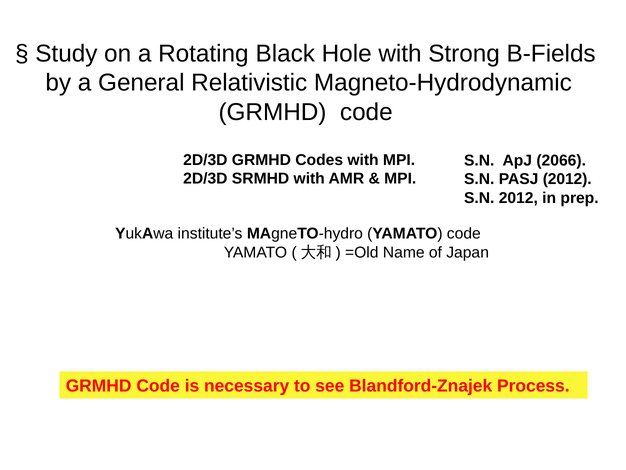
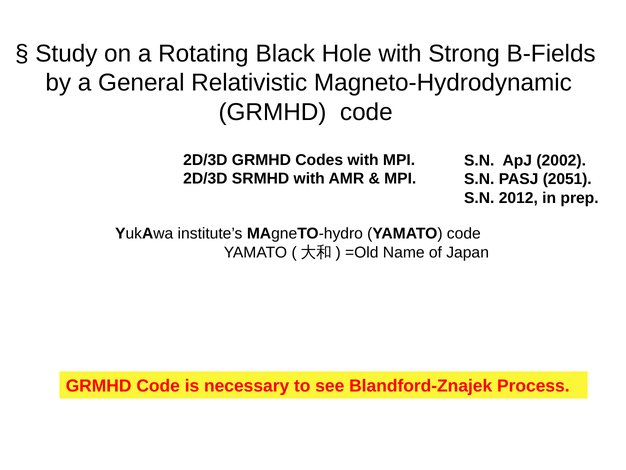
2066: 2066 -> 2002
PASJ 2012: 2012 -> 2051
